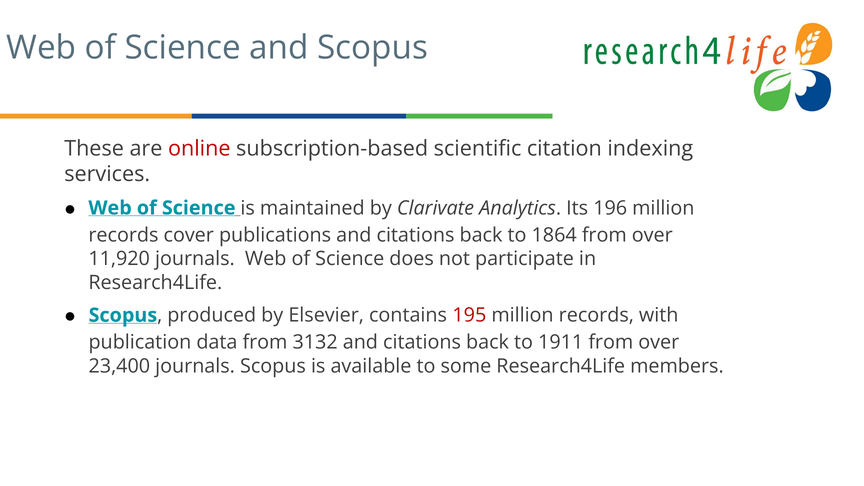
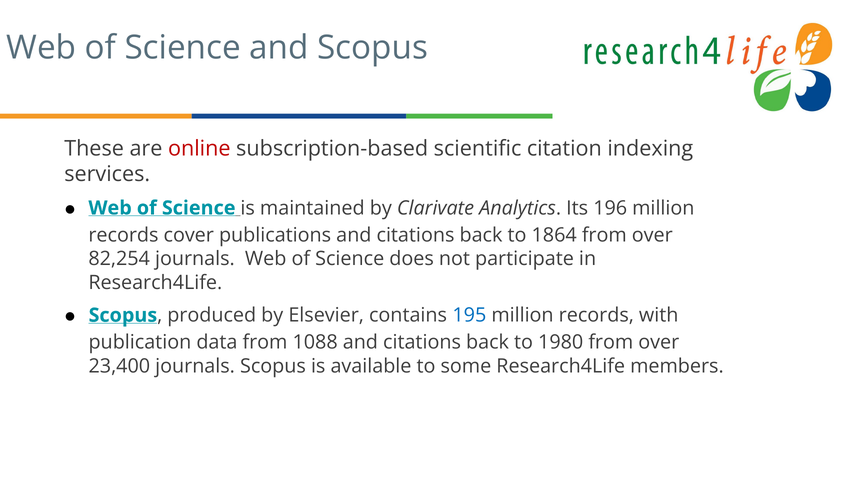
11,920: 11,920 -> 82,254
195 colour: red -> blue
3132: 3132 -> 1088
1911: 1911 -> 1980
